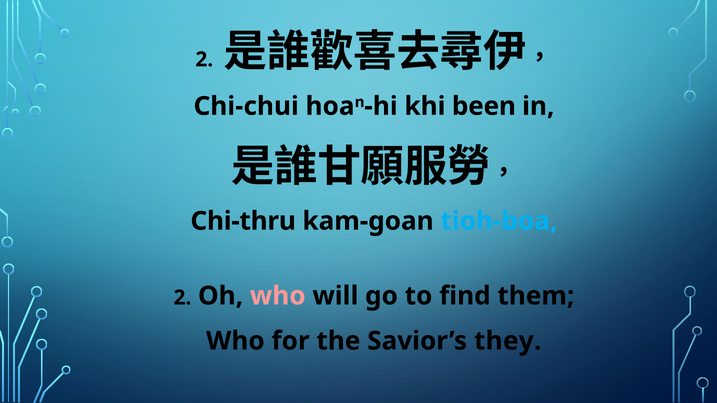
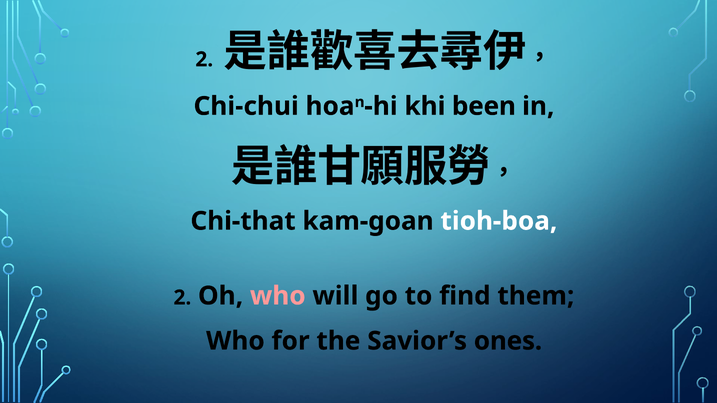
Chi-thru: Chi-thru -> Chi-that
tioh-boa colour: light blue -> white
they: they -> ones
